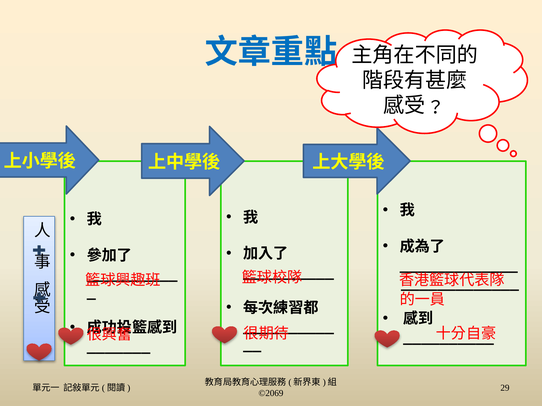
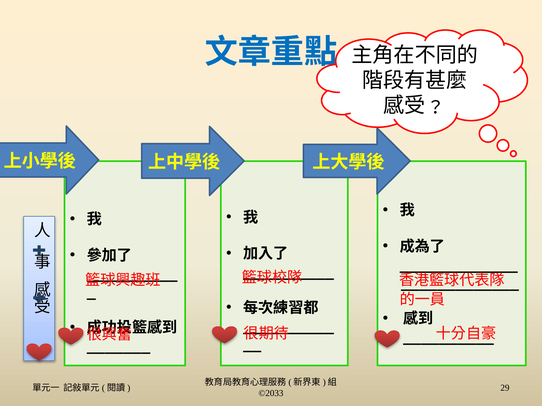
©2069: ©2069 -> ©2033
